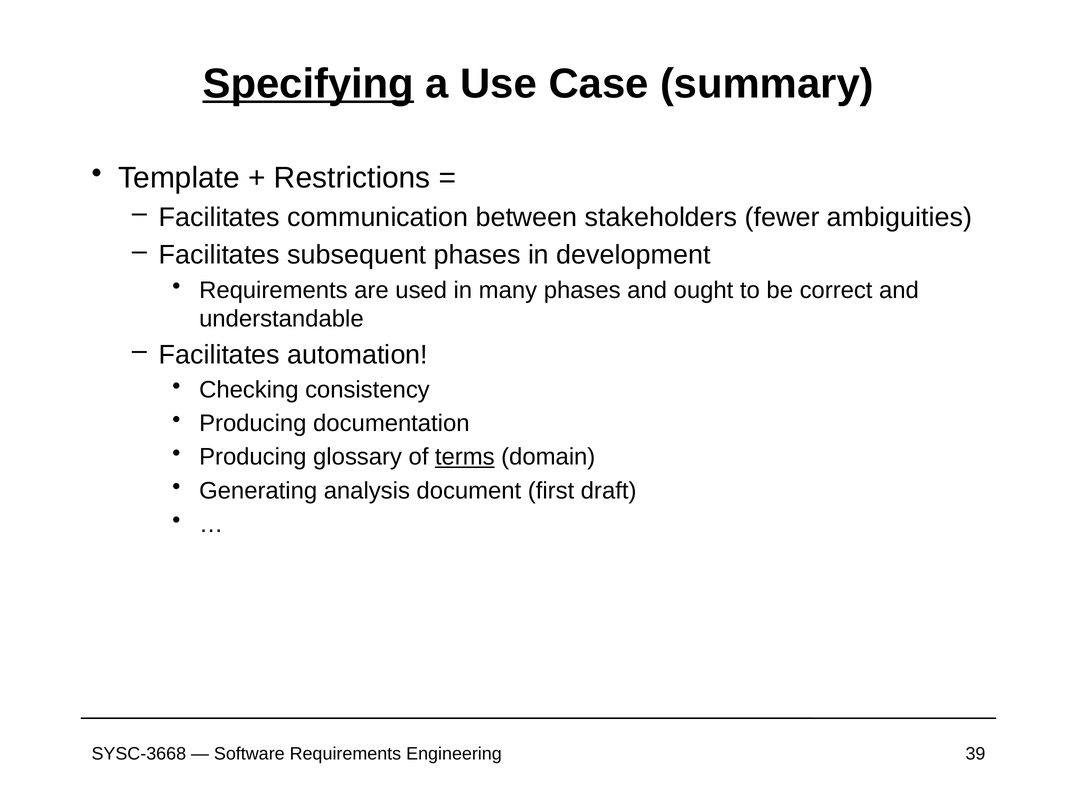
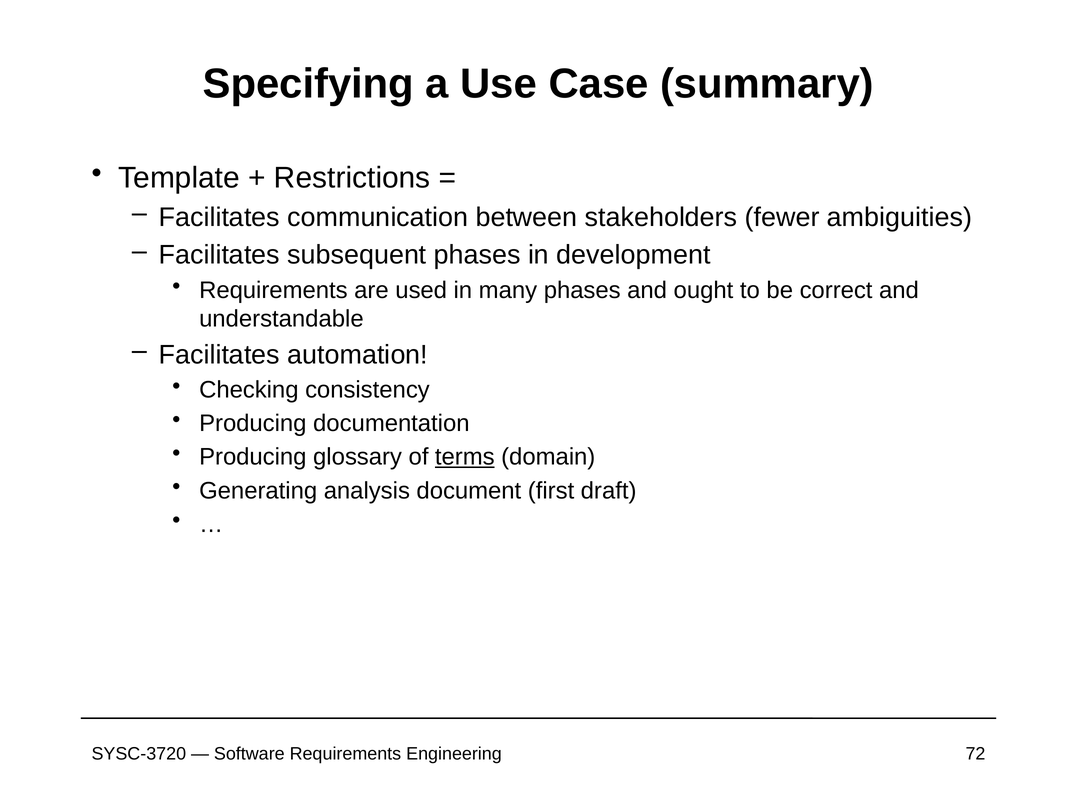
Specifying underline: present -> none
SYSC-3668: SYSC-3668 -> SYSC-3720
39: 39 -> 72
